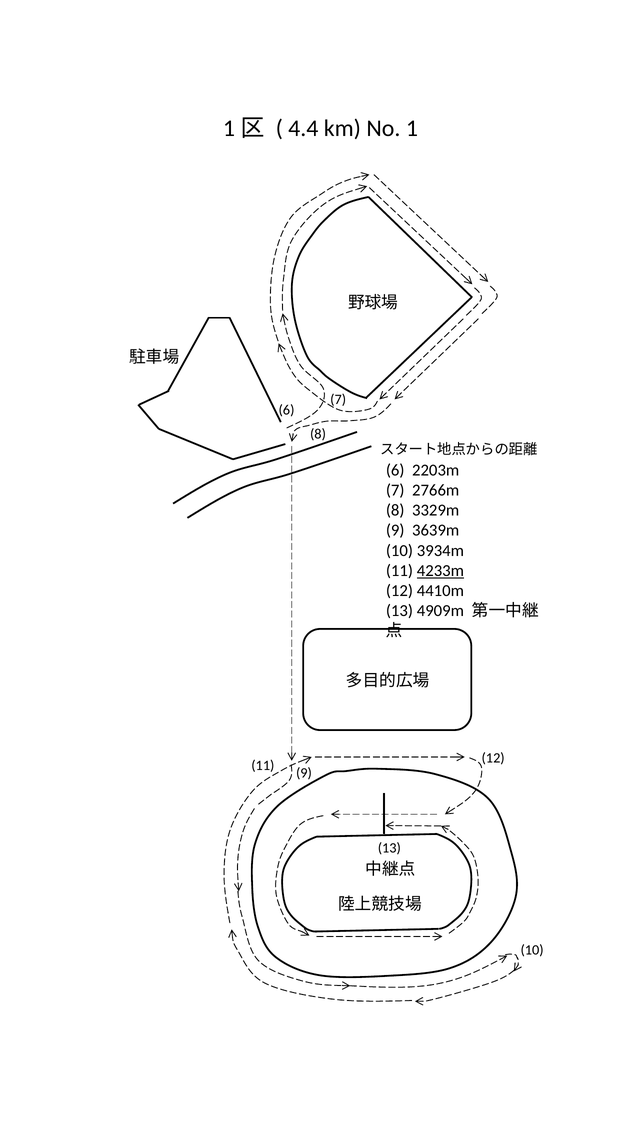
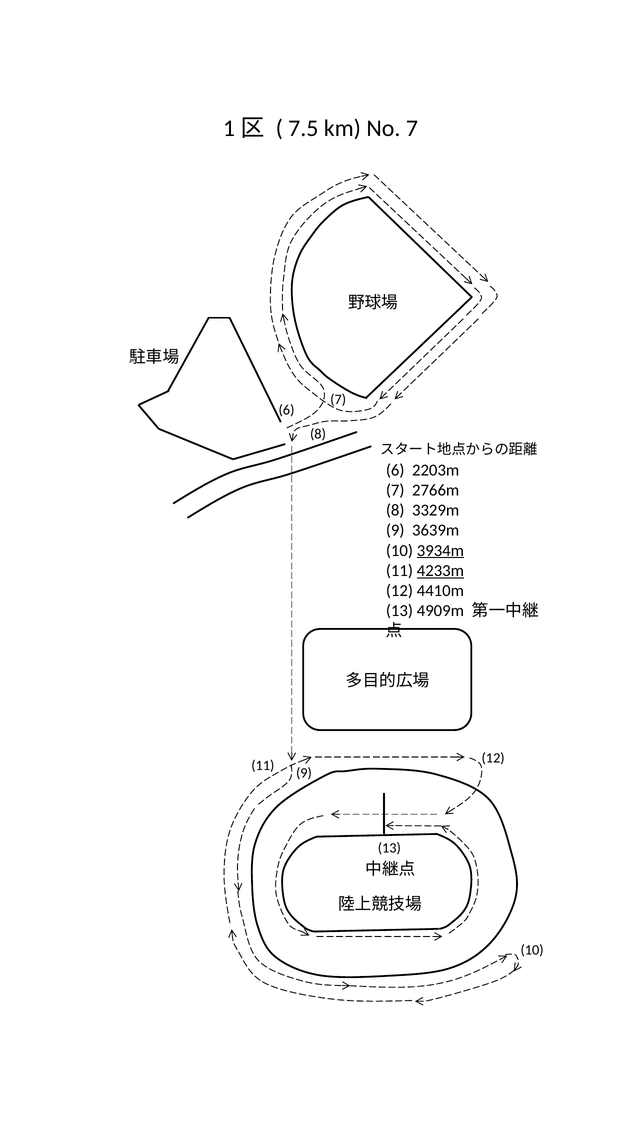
4.4: 4.4 -> 7.5
No 1: 1 -> 7
3934m underline: none -> present
